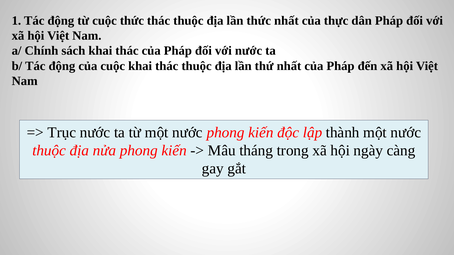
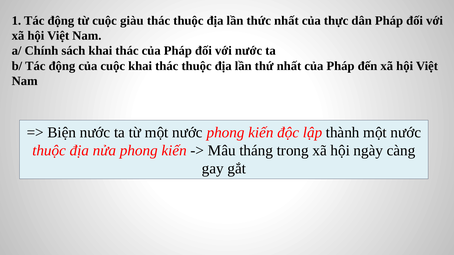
cuộc thức: thức -> giàu
Trục: Trục -> Biện
